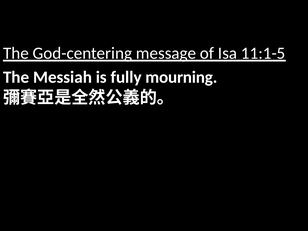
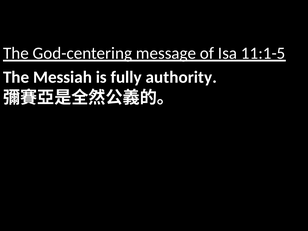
mourning: mourning -> authority
